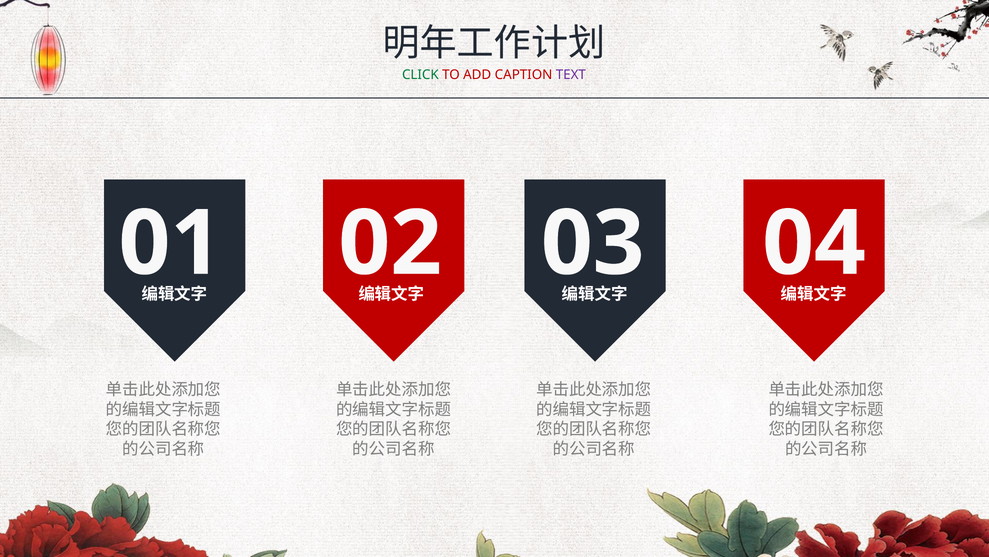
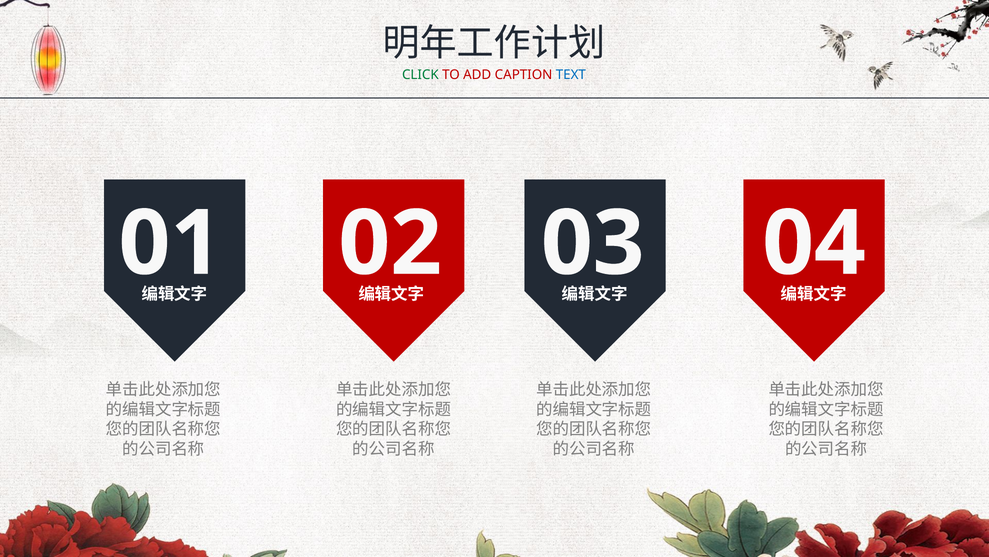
TEXT colour: purple -> blue
